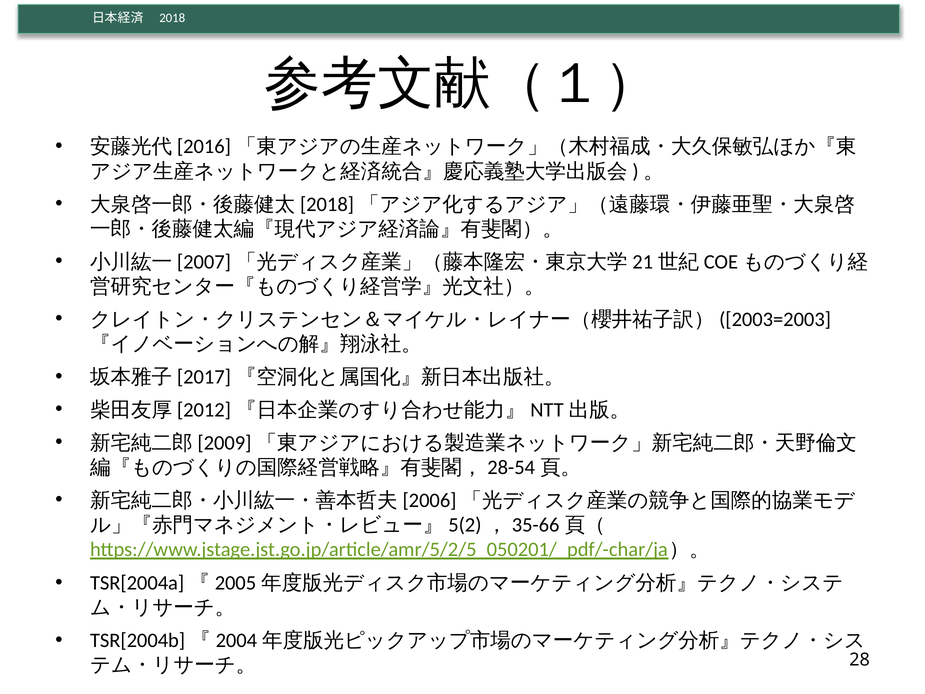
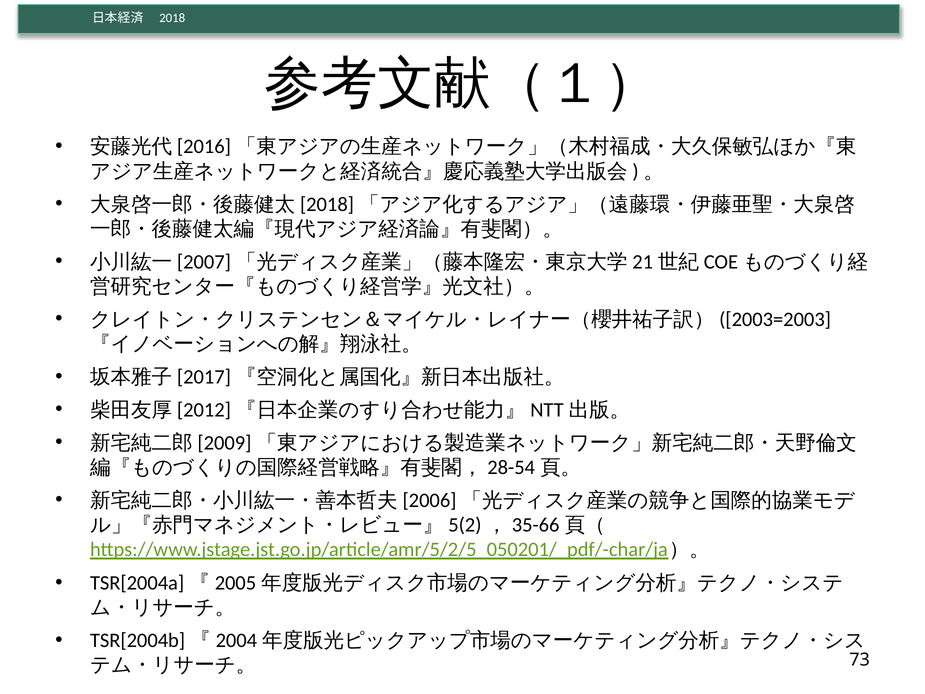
28: 28 -> 73
